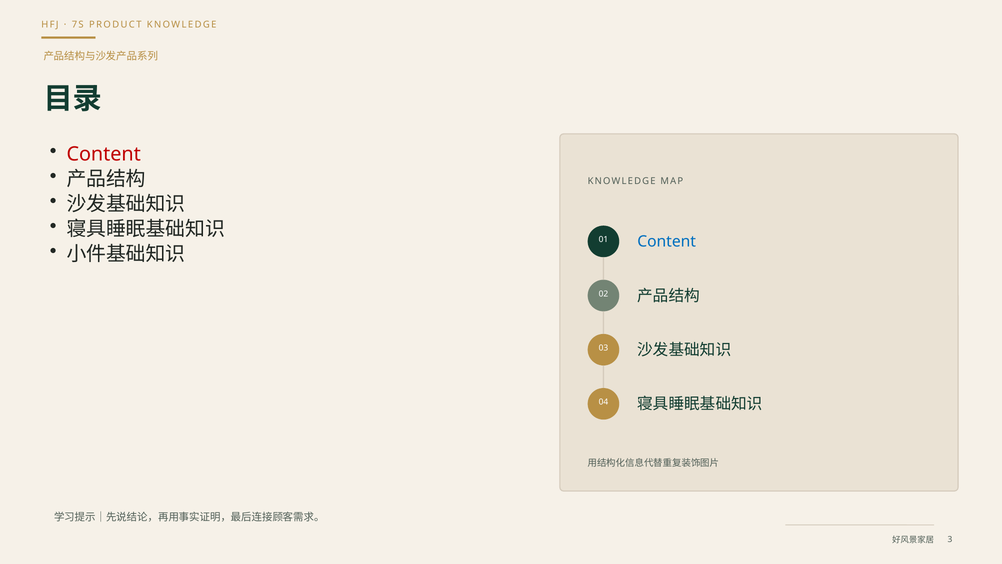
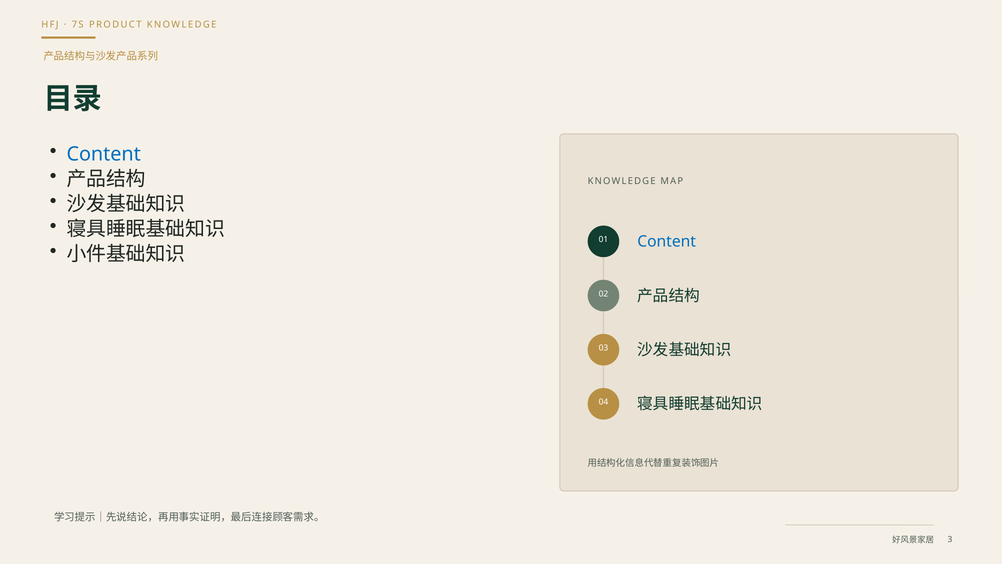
Content at (104, 154) colour: red -> blue
